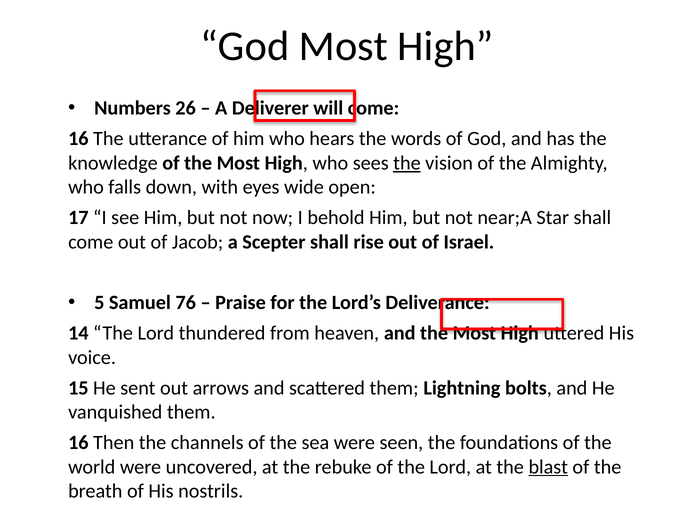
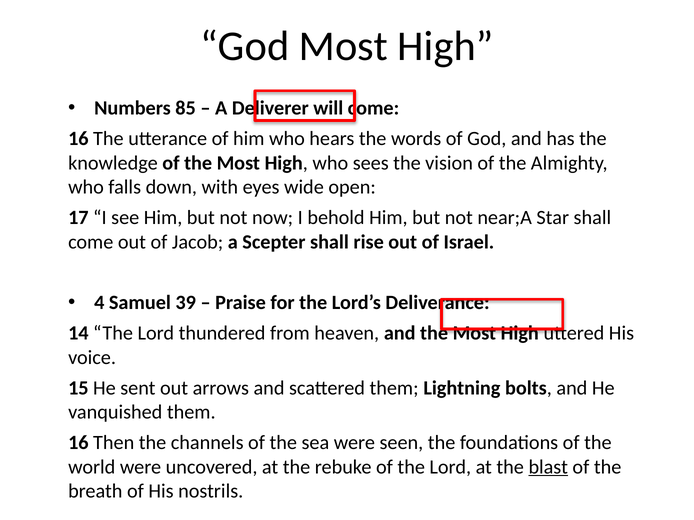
26: 26 -> 85
the at (407, 163) underline: present -> none
5: 5 -> 4
76: 76 -> 39
